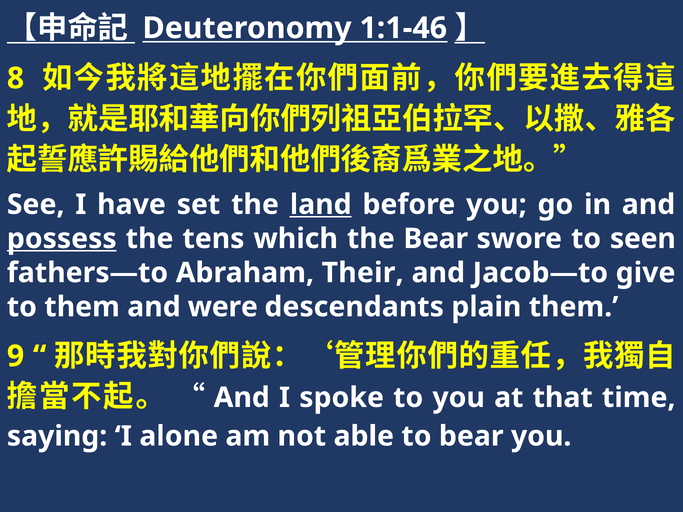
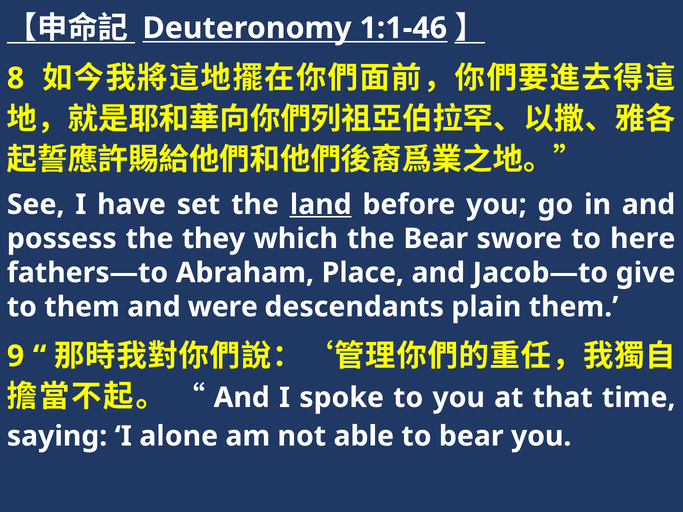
possess underline: present -> none
tens: tens -> they
seen: seen -> here
Their: Their -> Place
